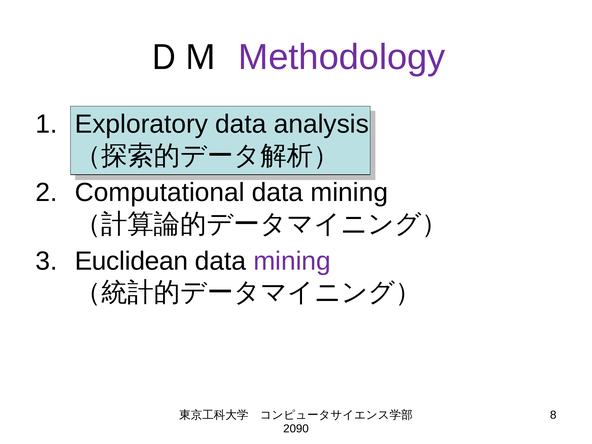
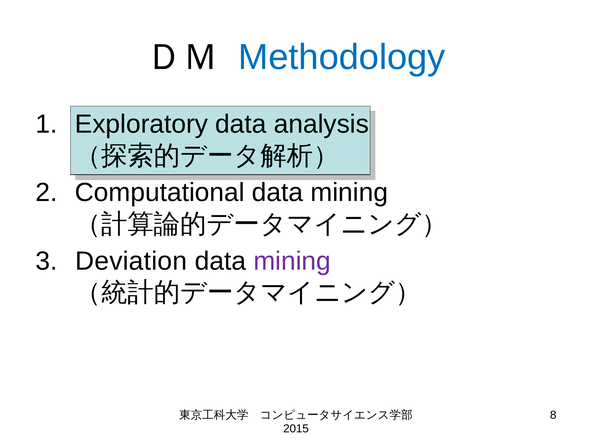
Methodology colour: purple -> blue
Euclidean: Euclidean -> Deviation
2090: 2090 -> 2015
